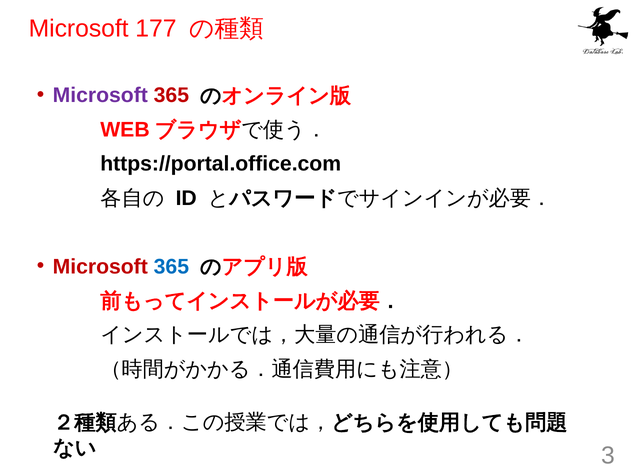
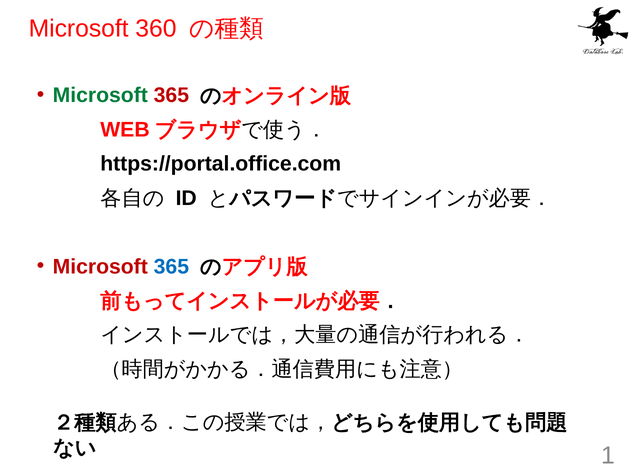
177: 177 -> 360
Microsoft at (100, 96) colour: purple -> green
3: 3 -> 1
